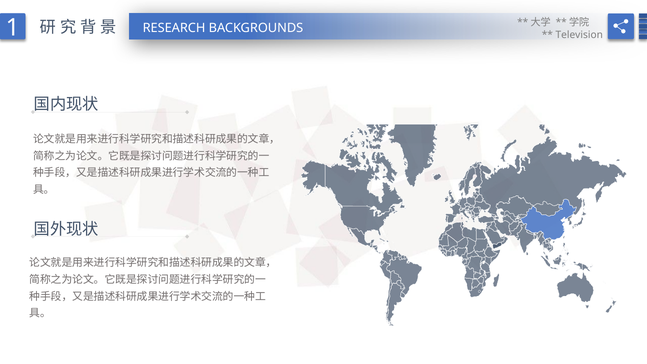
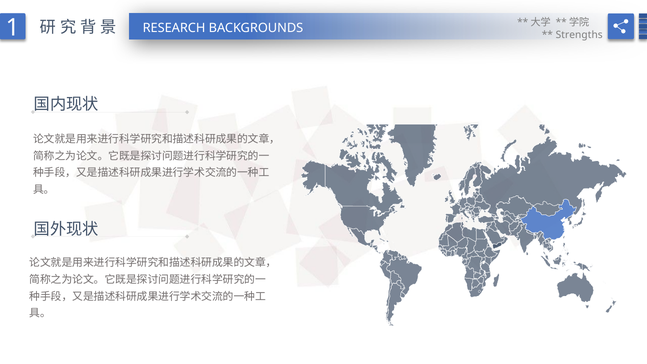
Television: Television -> Strengths
